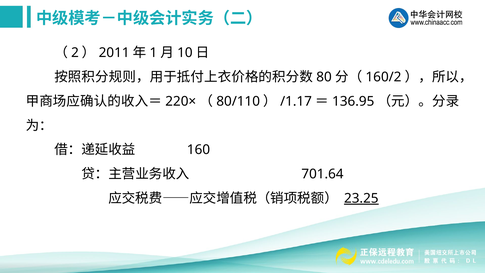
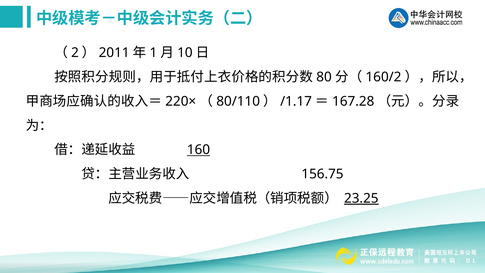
136.95: 136.95 -> 167.28
160 underline: none -> present
701.64: 701.64 -> 156.75
